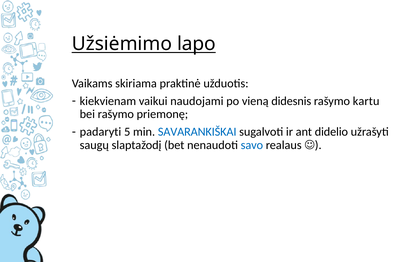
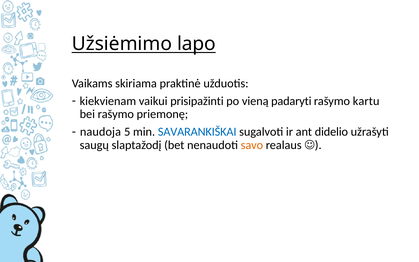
naudojami: naudojami -> prisipažinti
didesnis: didesnis -> padaryti
padaryti: padaryti -> naudoja
savo colour: blue -> orange
